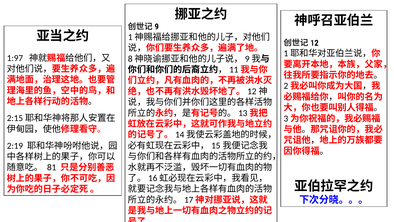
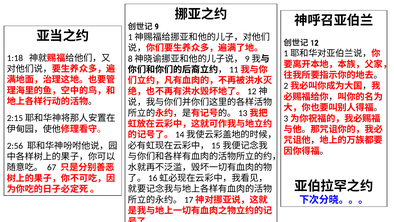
1:97: 1:97 -> 1:18
2:19: 2:19 -> 2:56
81: 81 -> 67
